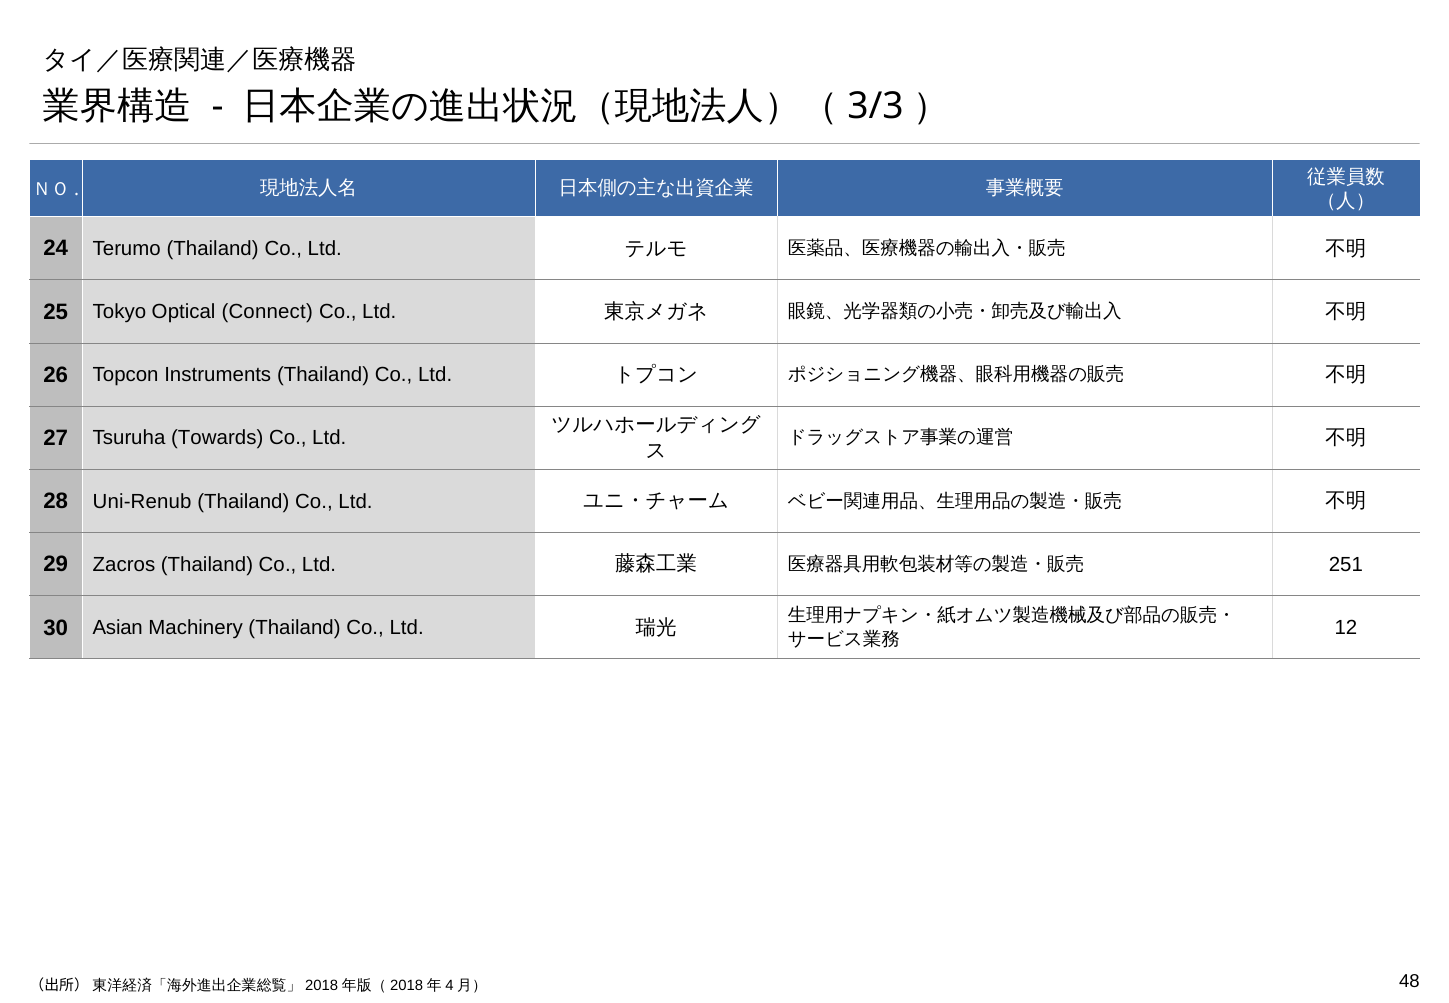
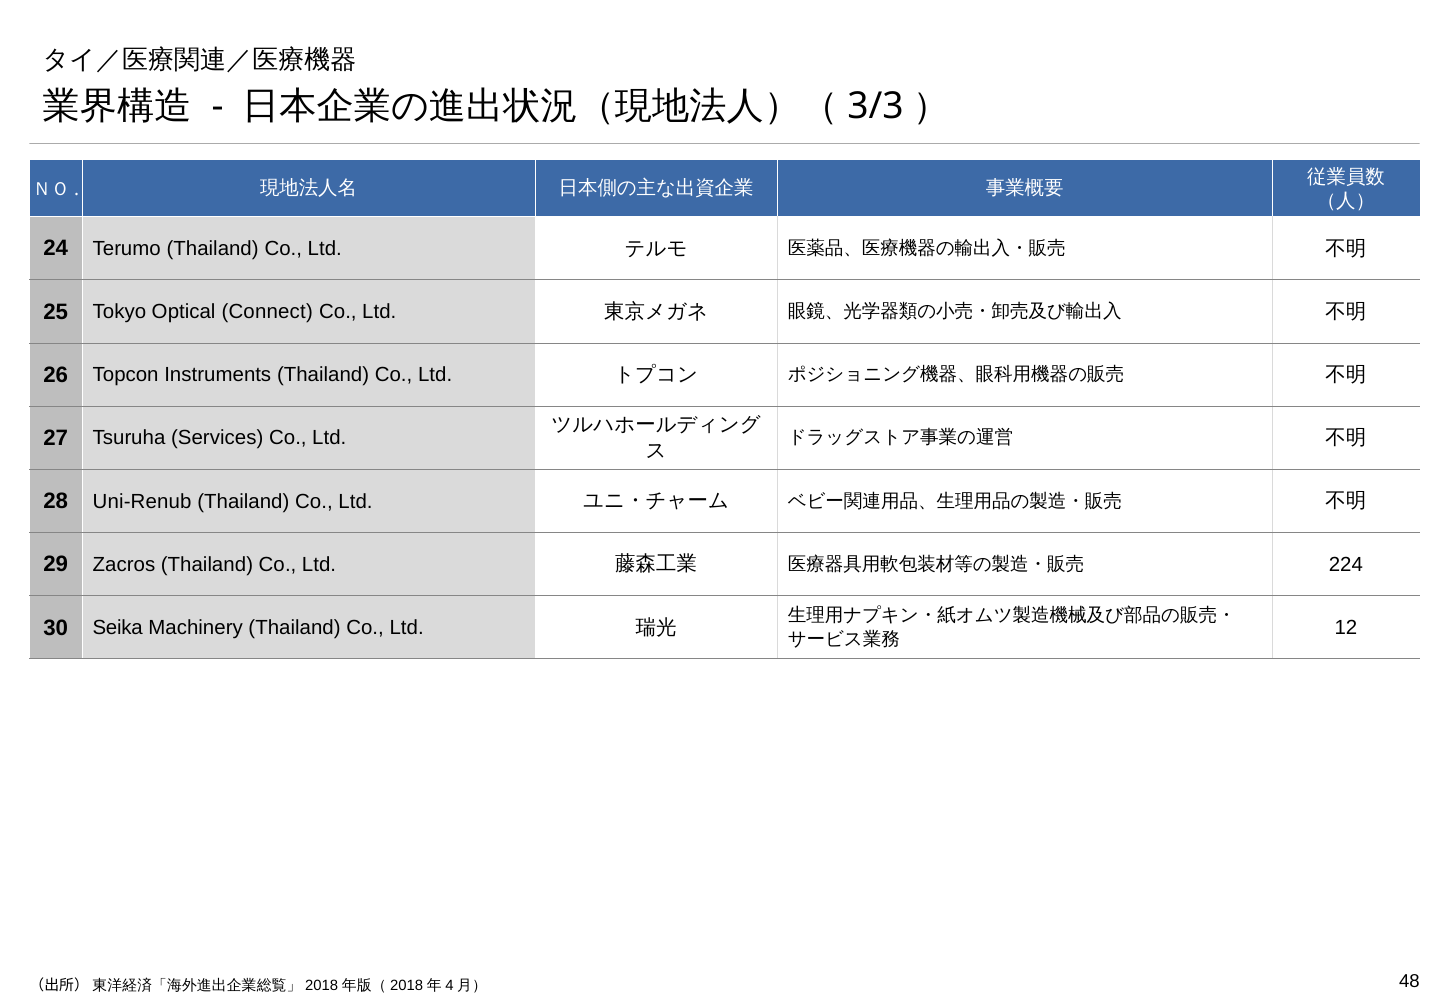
Towards: Towards -> Services
251: 251 -> 224
Asian: Asian -> Seika
